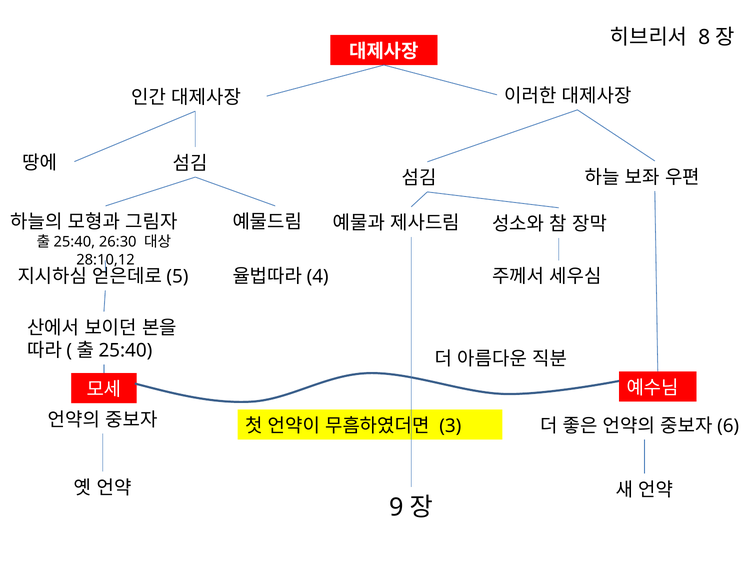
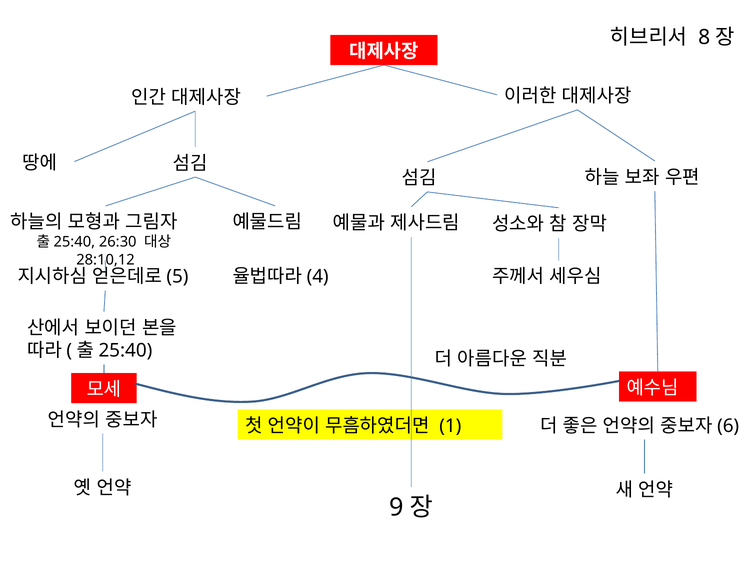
3: 3 -> 1
